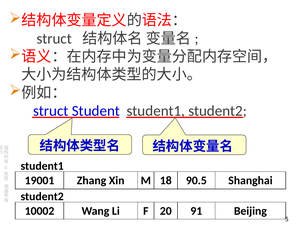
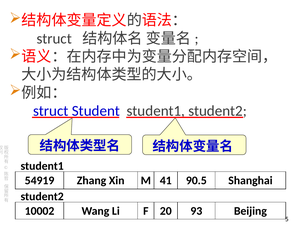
19001: 19001 -> 54919
18: 18 -> 41
91: 91 -> 93
